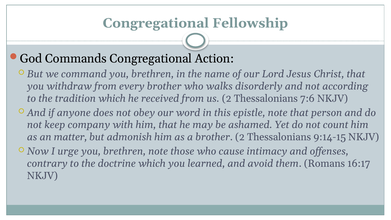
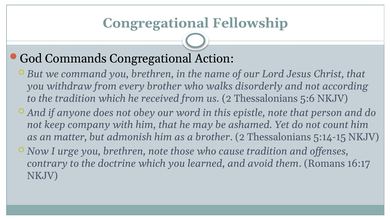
7:6: 7:6 -> 5:6
9:14-15: 9:14-15 -> 5:14-15
cause intimacy: intimacy -> tradition
